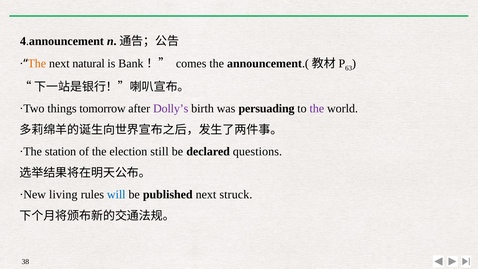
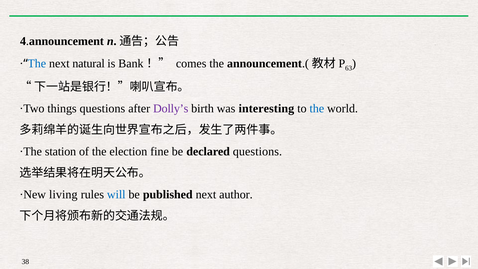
The at (37, 63) colour: orange -> blue
things tomorrow: tomorrow -> questions
persuading: persuading -> interesting
the at (317, 108) colour: purple -> blue
still: still -> fine
struck: struck -> author
